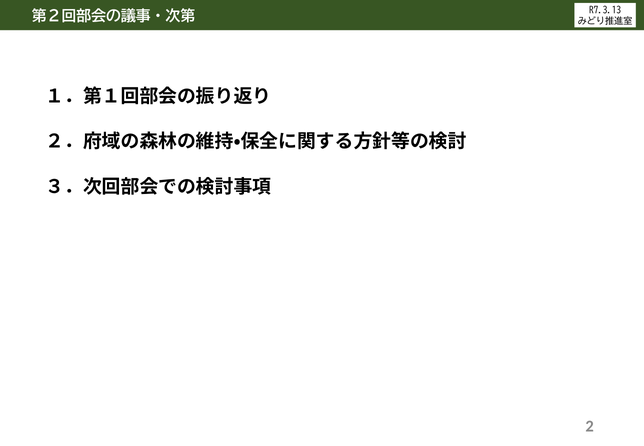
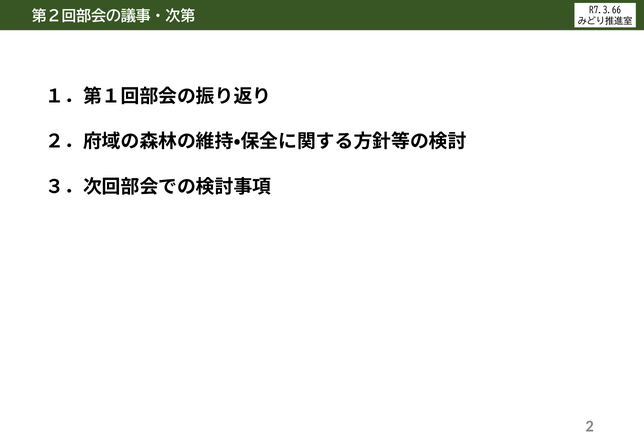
R7.3.13: R7.3.13 -> R7.3.66
